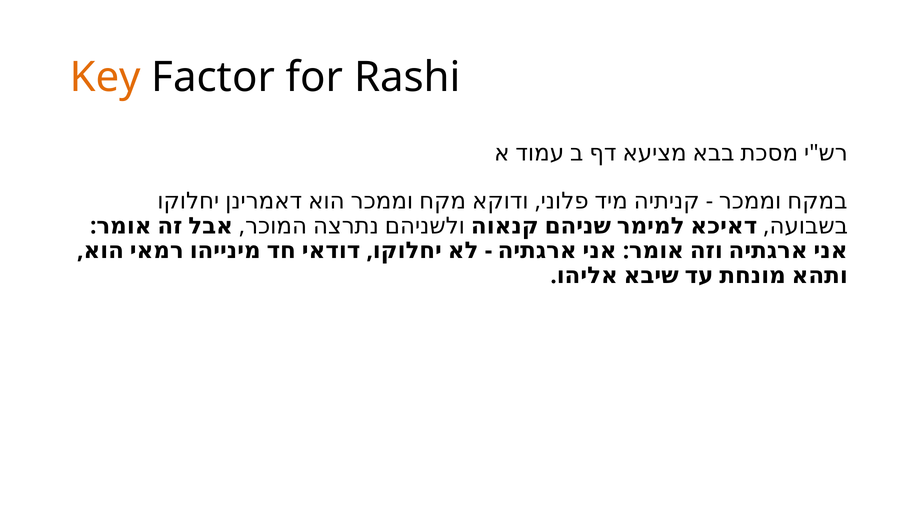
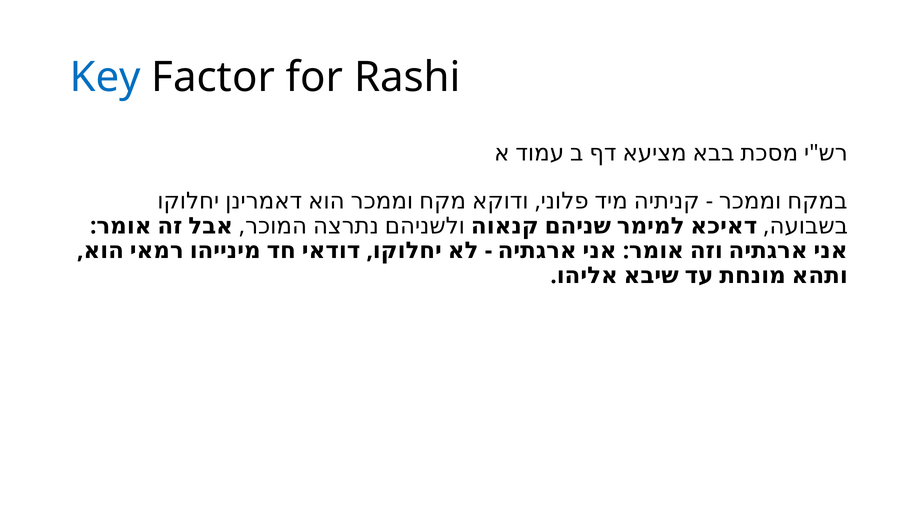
Key colour: orange -> blue
